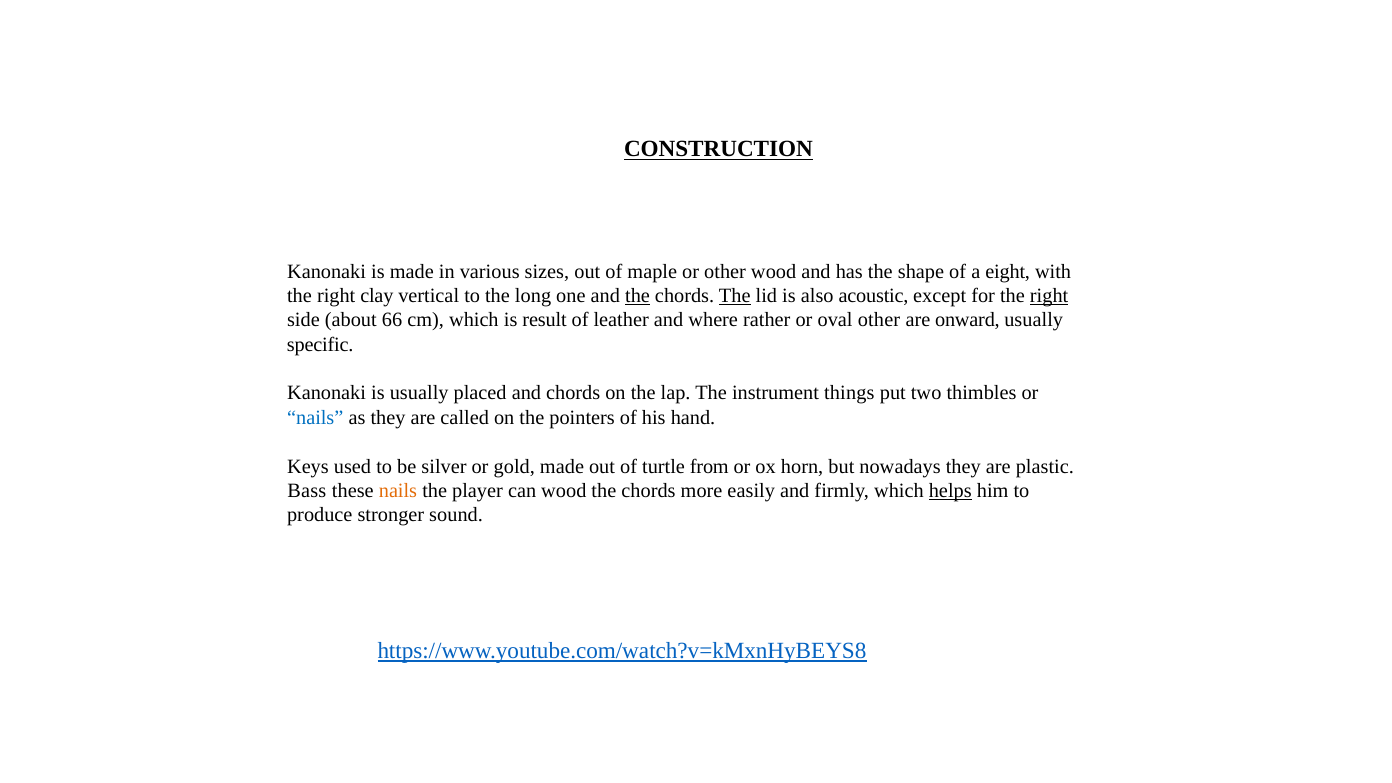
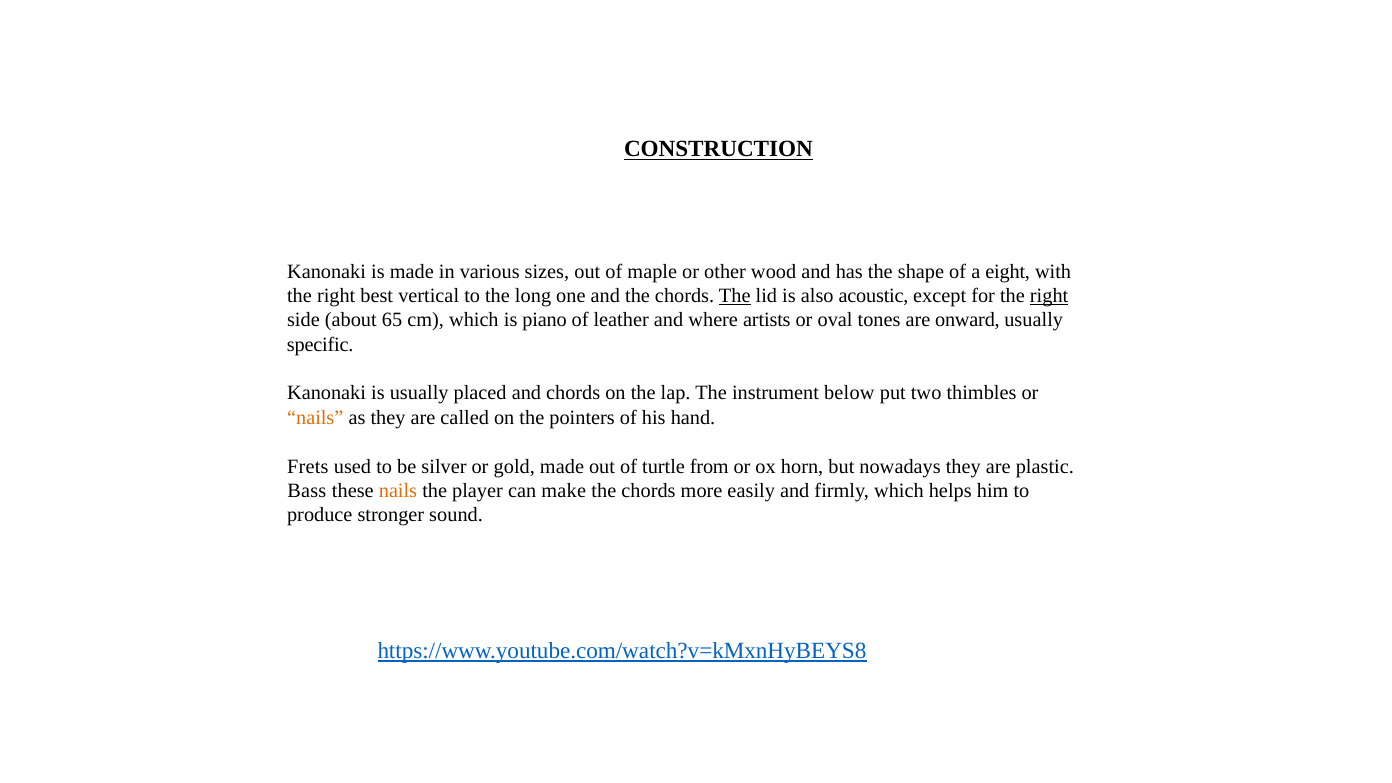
clay: clay -> best
the at (638, 296) underline: present -> none
66: 66 -> 65
result: result -> piano
rather: rather -> artists
oval other: other -> tones
things: things -> below
nails at (315, 418) colour: blue -> orange
Keys: Keys -> Frets
can wood: wood -> make
helps underline: present -> none
